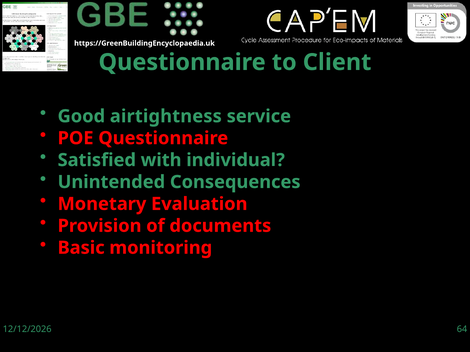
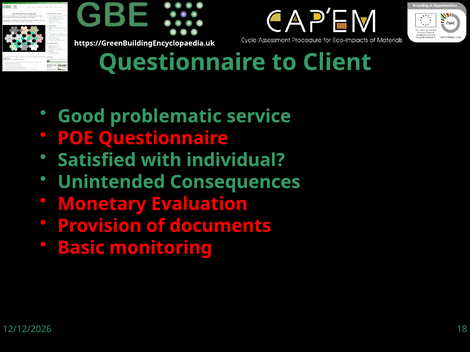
airtightness: airtightness -> problematic
64: 64 -> 18
